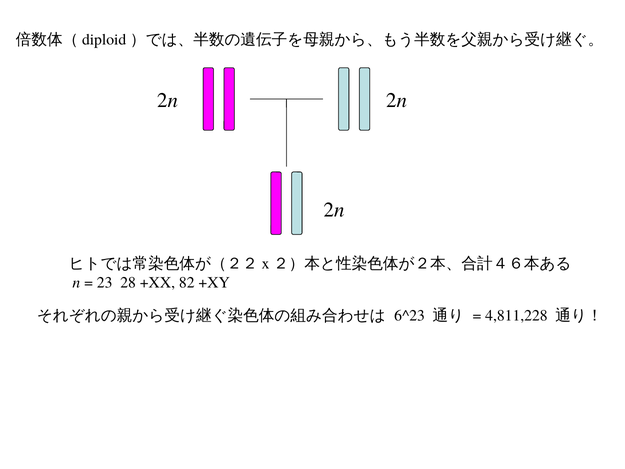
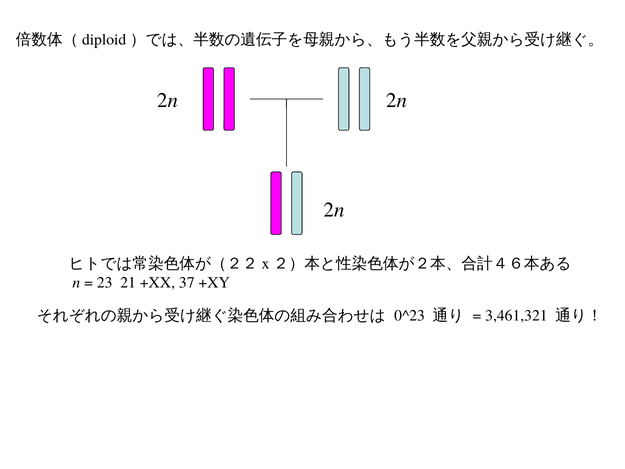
28: 28 -> 21
82: 82 -> 37
6^23: 6^23 -> 0^23
4,811,228: 4,811,228 -> 3,461,321
